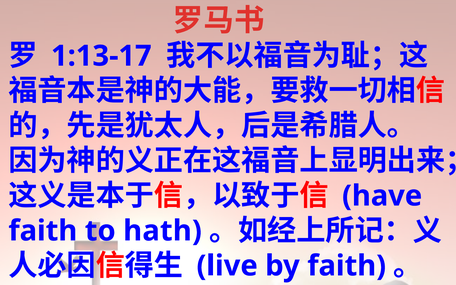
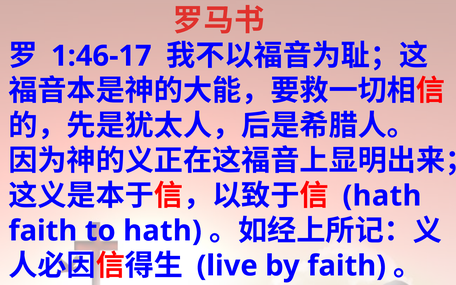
1:13-17: 1:13-17 -> 1:46-17
have at (382, 196): have -> hath
